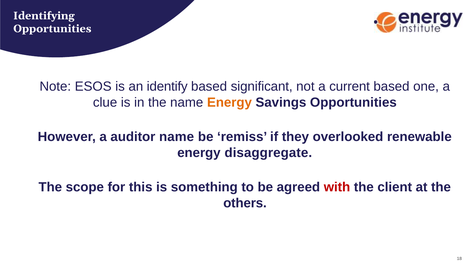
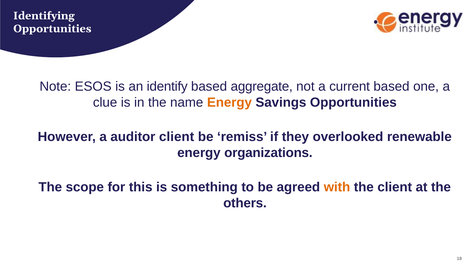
significant: significant -> aggregate
auditor name: name -> client
disaggregate: disaggregate -> organizations
with colour: red -> orange
